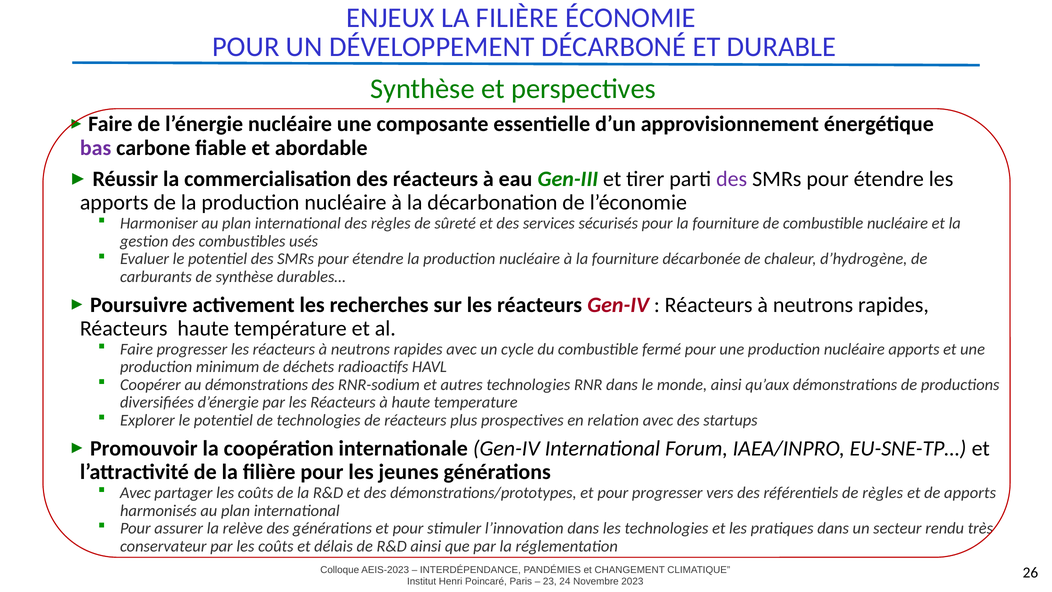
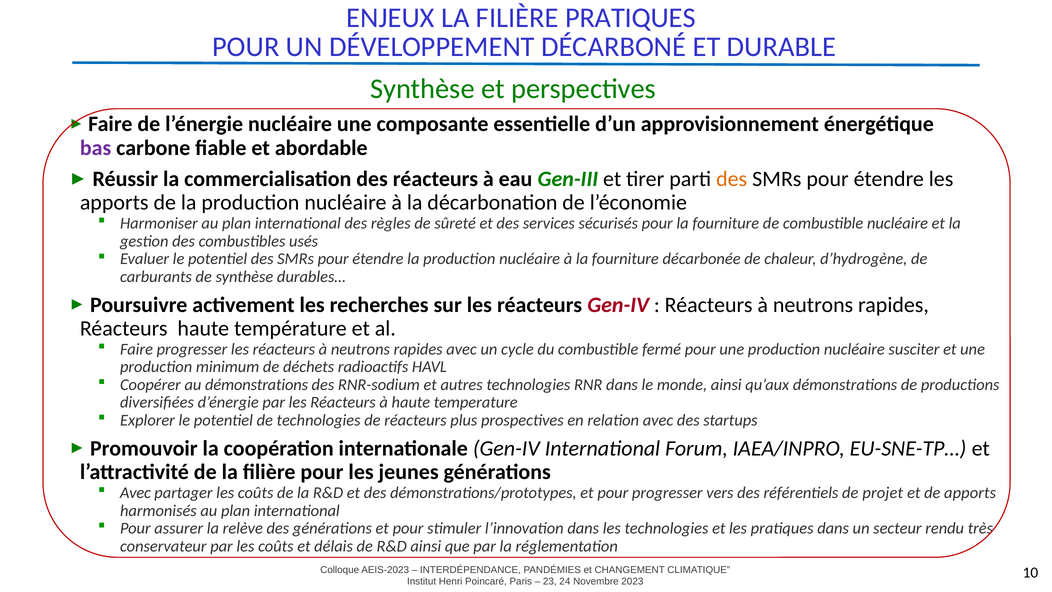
FILIÈRE ÉCONOMIE: ÉCONOMIE -> PRATIQUES
des at (732, 179) colour: purple -> orange
nucléaire apports: apports -> susciter
de règles: règles -> projet
26: 26 -> 10
